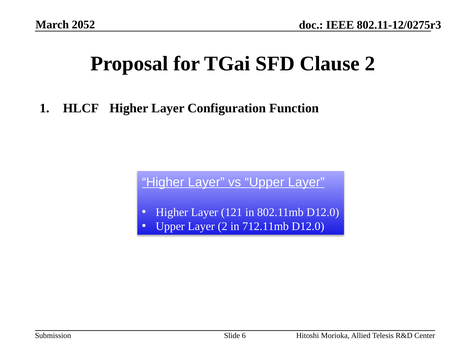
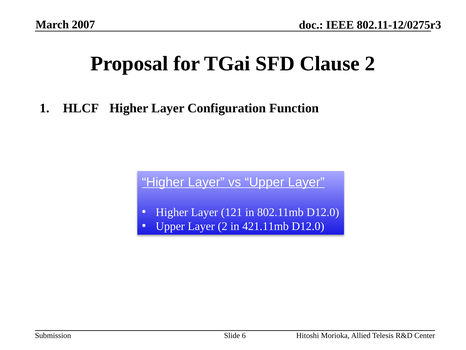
2052: 2052 -> 2007
712.11mb: 712.11mb -> 421.11mb
